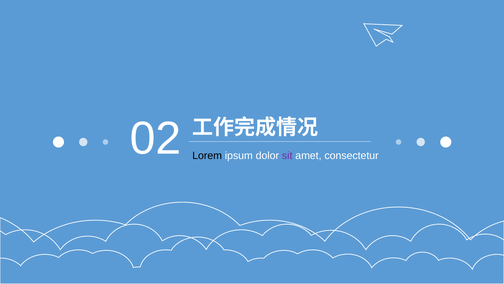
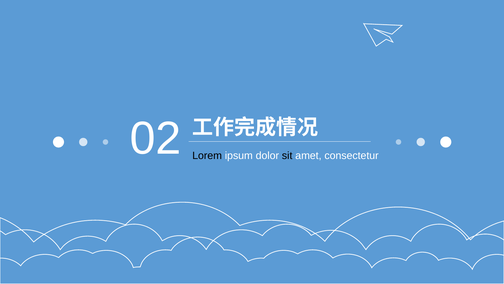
sit colour: purple -> black
